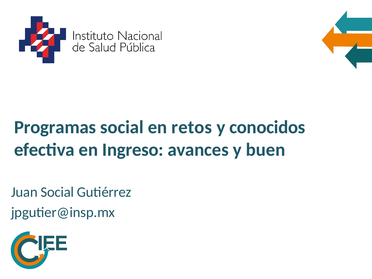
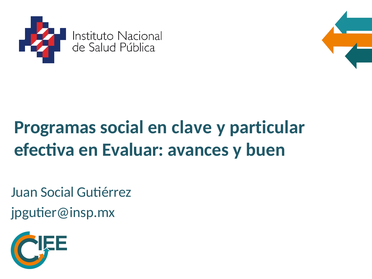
retos: retos -> clave
conocidos: conocidos -> particular
Ingreso: Ingreso -> Evaluar
